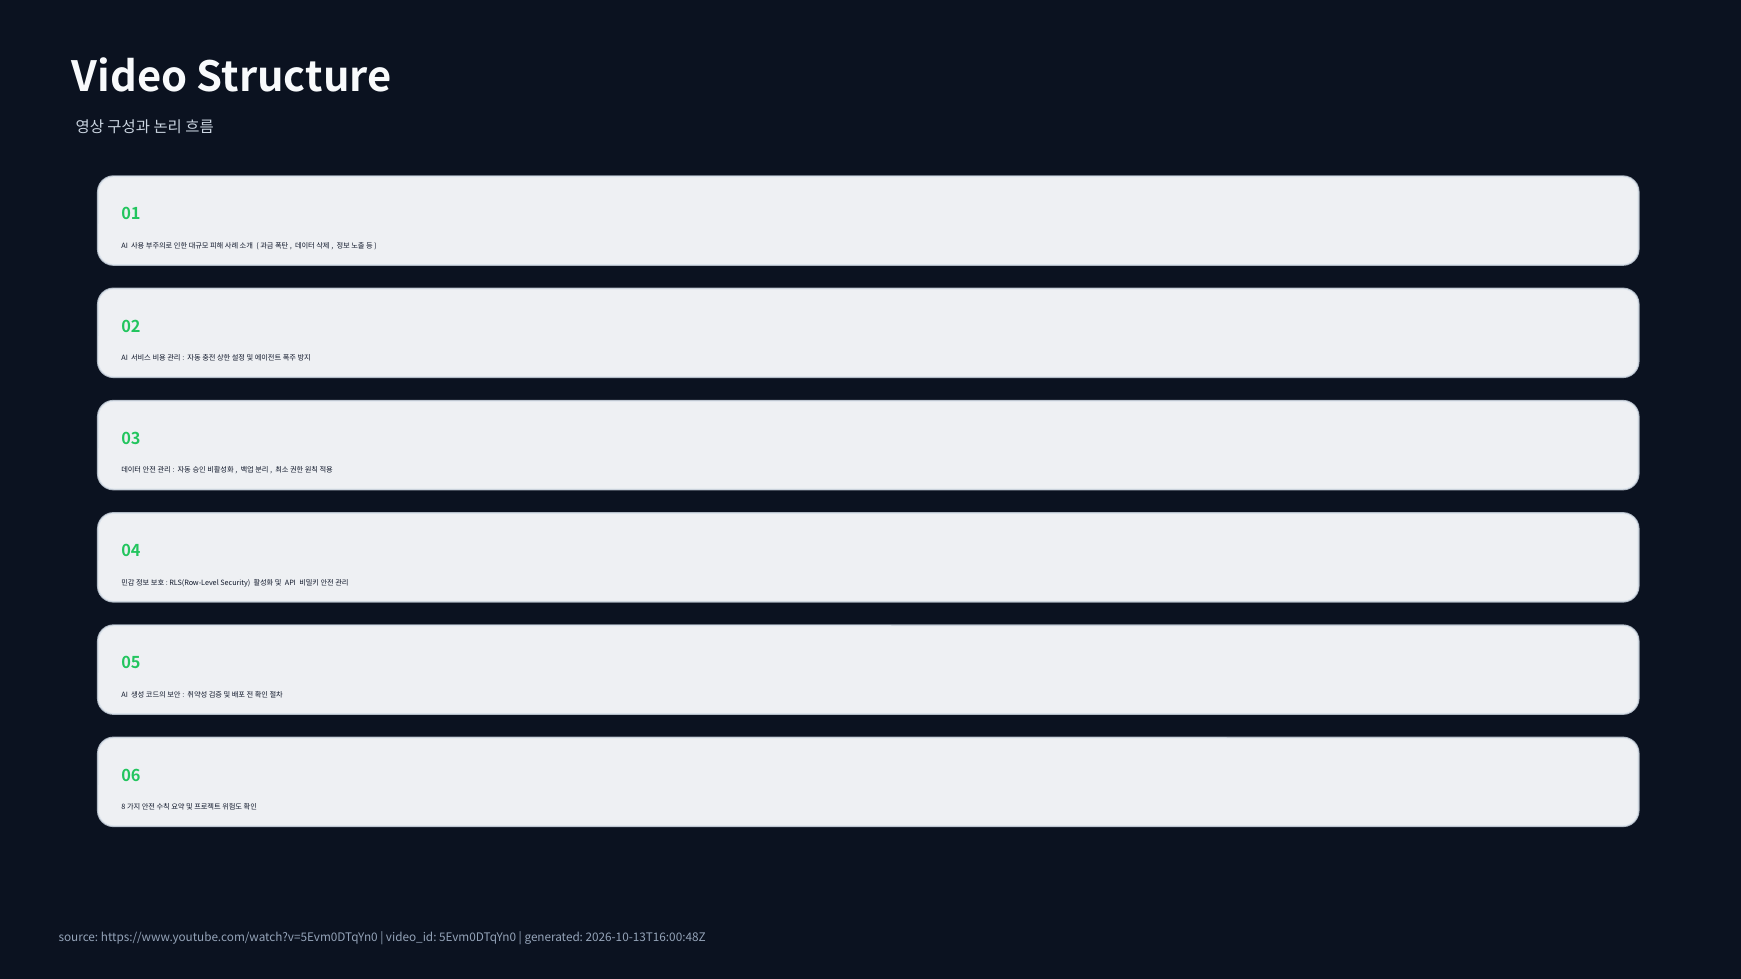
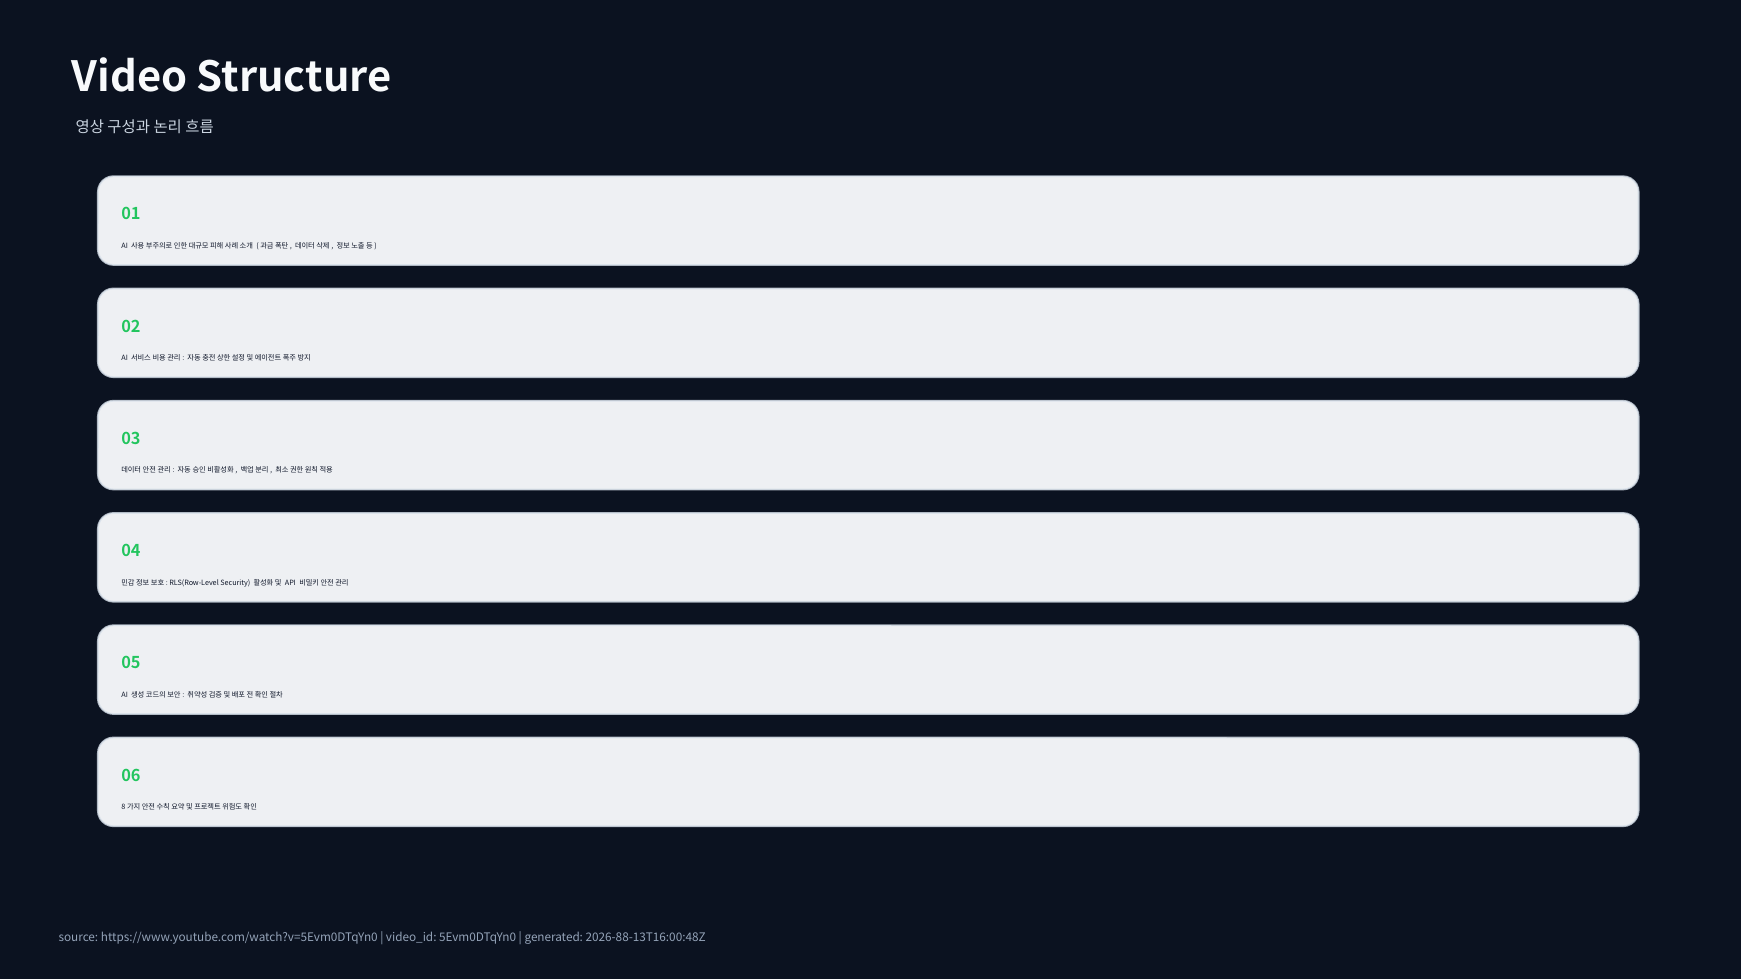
2026-10-13T16:00:48Z: 2026-10-13T16:00:48Z -> 2026-88-13T16:00:48Z
